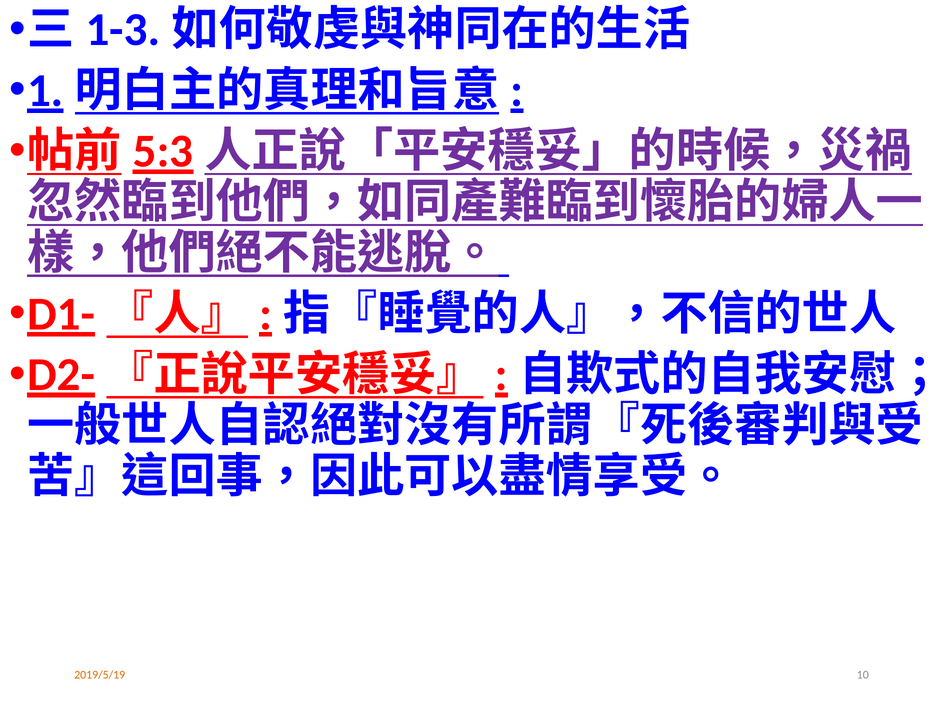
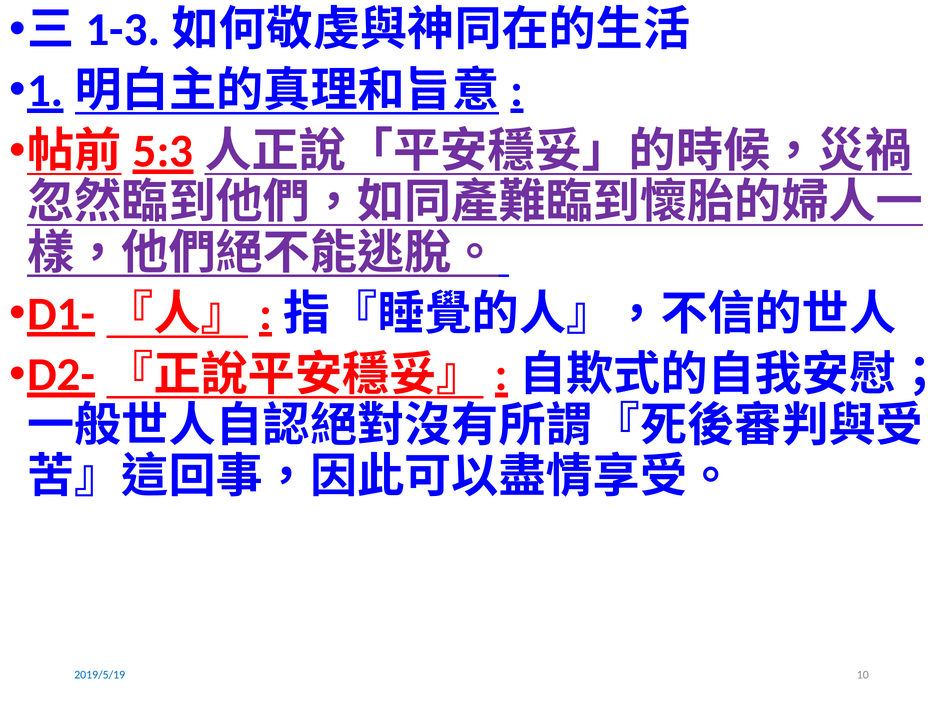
2019/5/19 colour: orange -> blue
